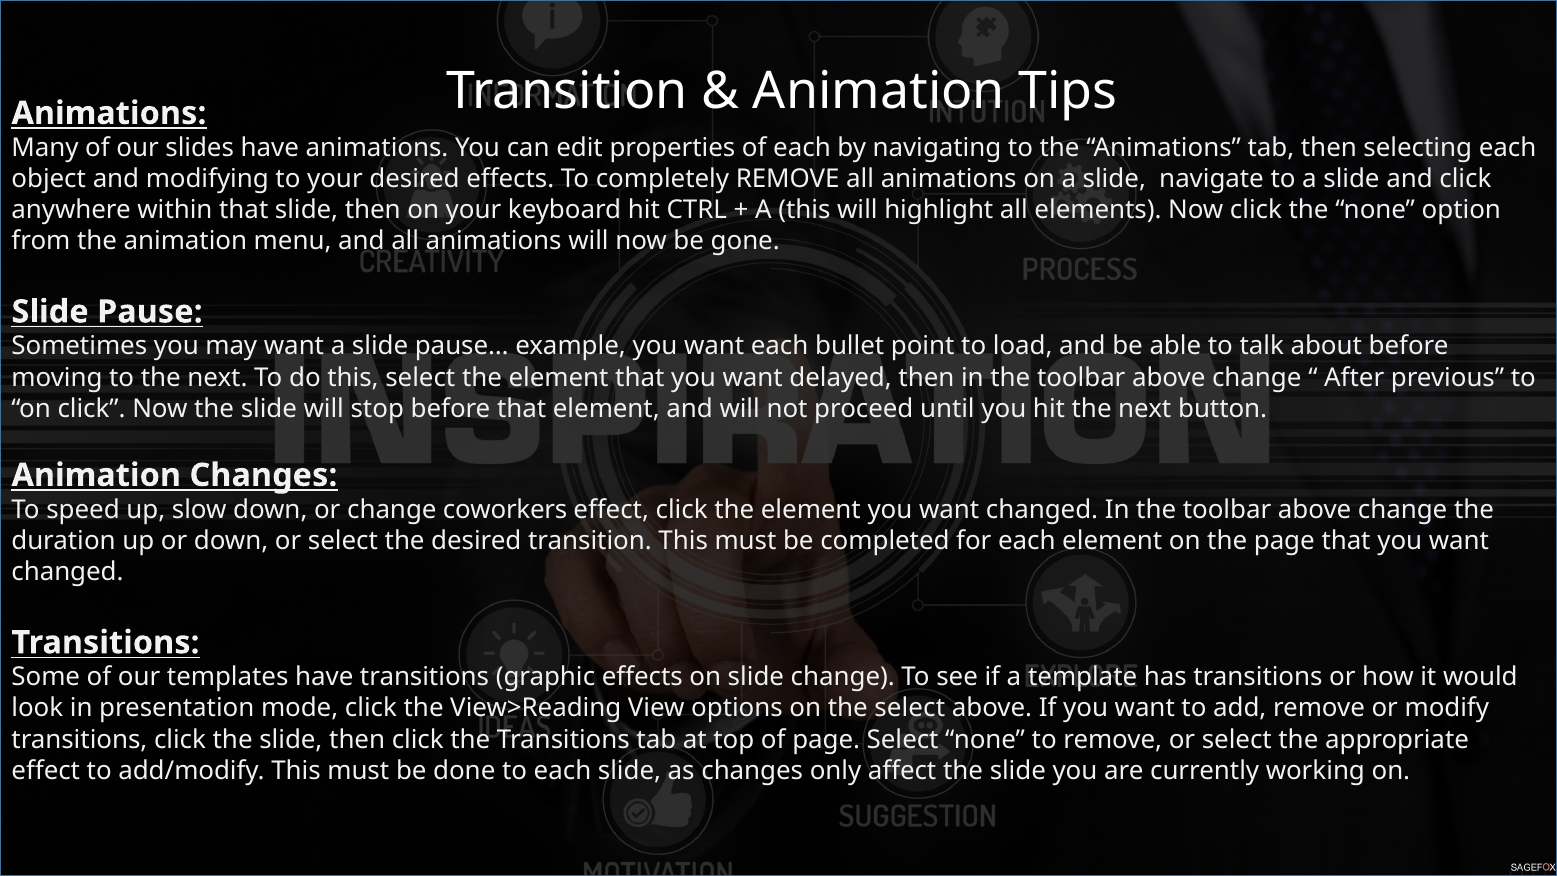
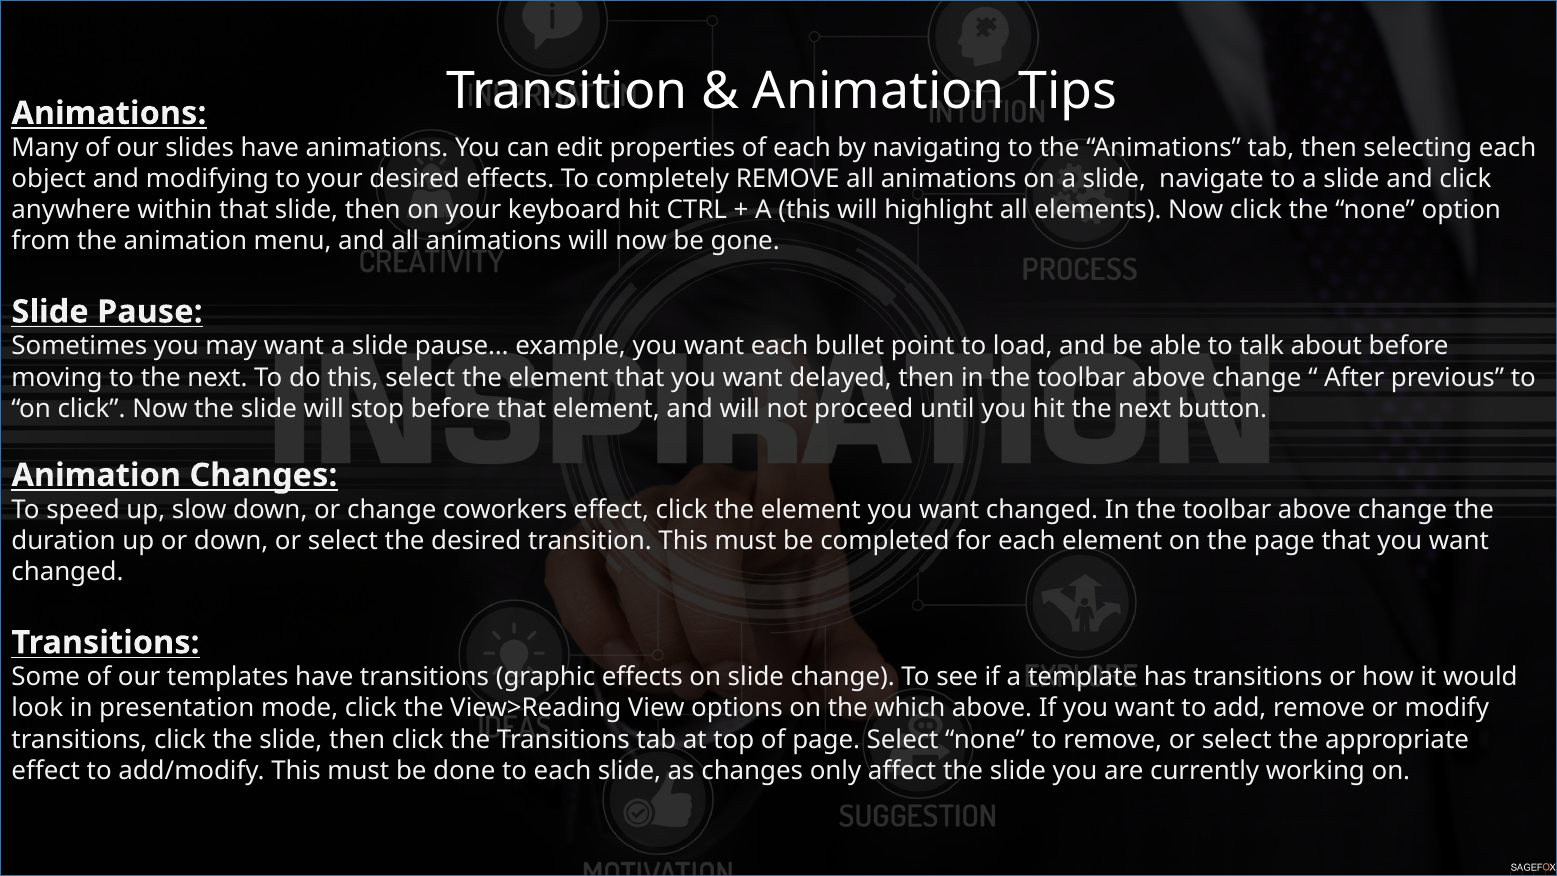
the select: select -> which
